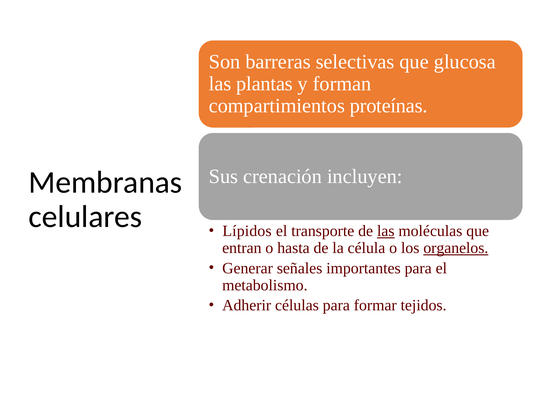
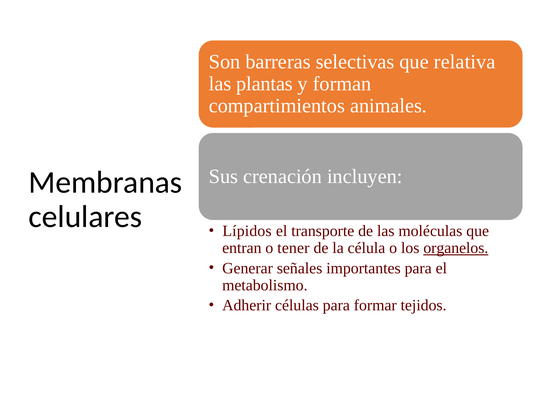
glucosa: glucosa -> relativa
proteínas: proteínas -> animales
las at (386, 231) underline: present -> none
hasta: hasta -> tener
